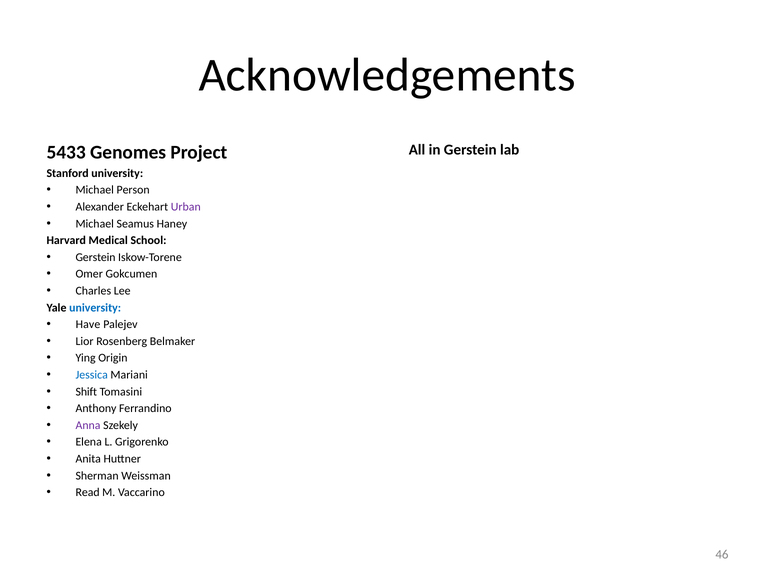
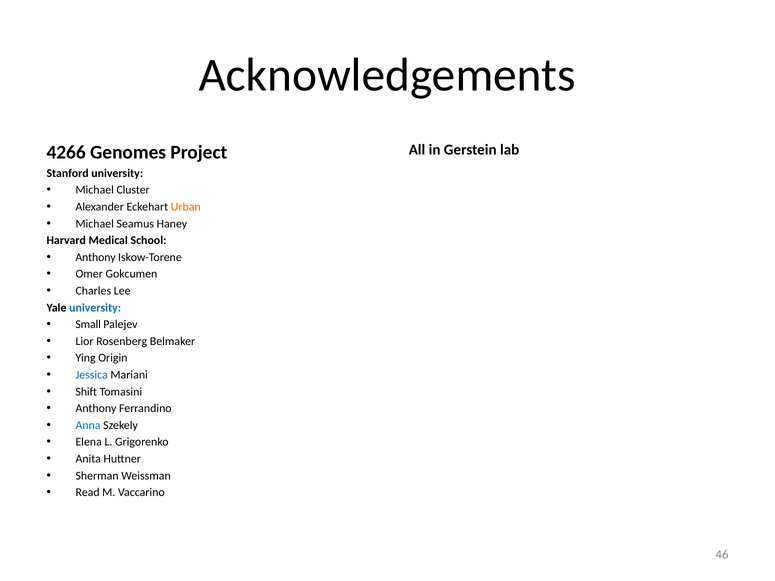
5433: 5433 -> 4266
Person: Person -> Cluster
Urban colour: purple -> orange
Gerstein at (96, 257): Gerstein -> Anthony
Have: Have -> Small
Anna colour: purple -> blue
